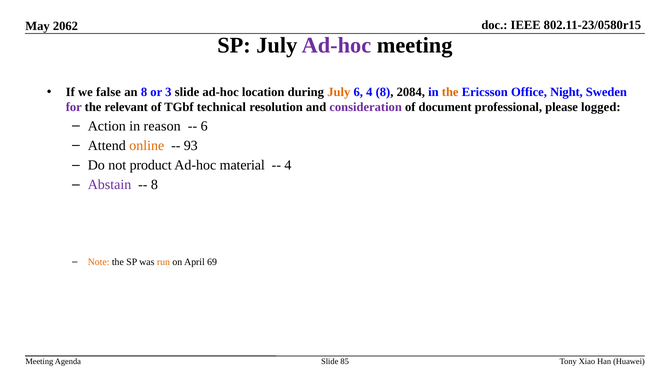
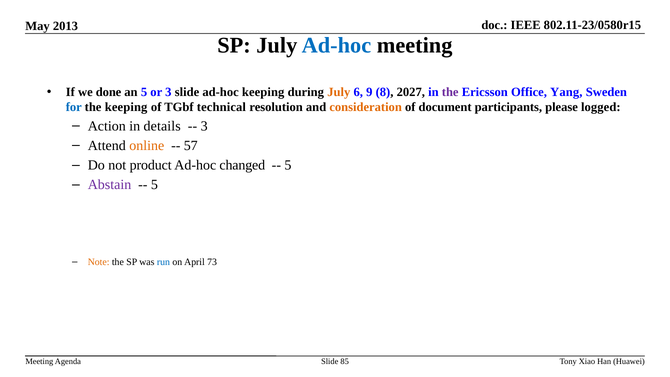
2062: 2062 -> 2013
Ad-hoc at (336, 46) colour: purple -> blue
false: false -> done
an 8: 8 -> 5
ad-hoc location: location -> keeping
6 4: 4 -> 9
2084: 2084 -> 2027
the at (450, 92) colour: orange -> purple
Night: Night -> Yang
for colour: purple -> blue
the relevant: relevant -> keeping
consideration colour: purple -> orange
professional: professional -> participants
reason: reason -> details
6 at (204, 126): 6 -> 3
93: 93 -> 57
material: material -> changed
4 at (288, 165): 4 -> 5
8 at (154, 185): 8 -> 5
run colour: orange -> blue
69: 69 -> 73
